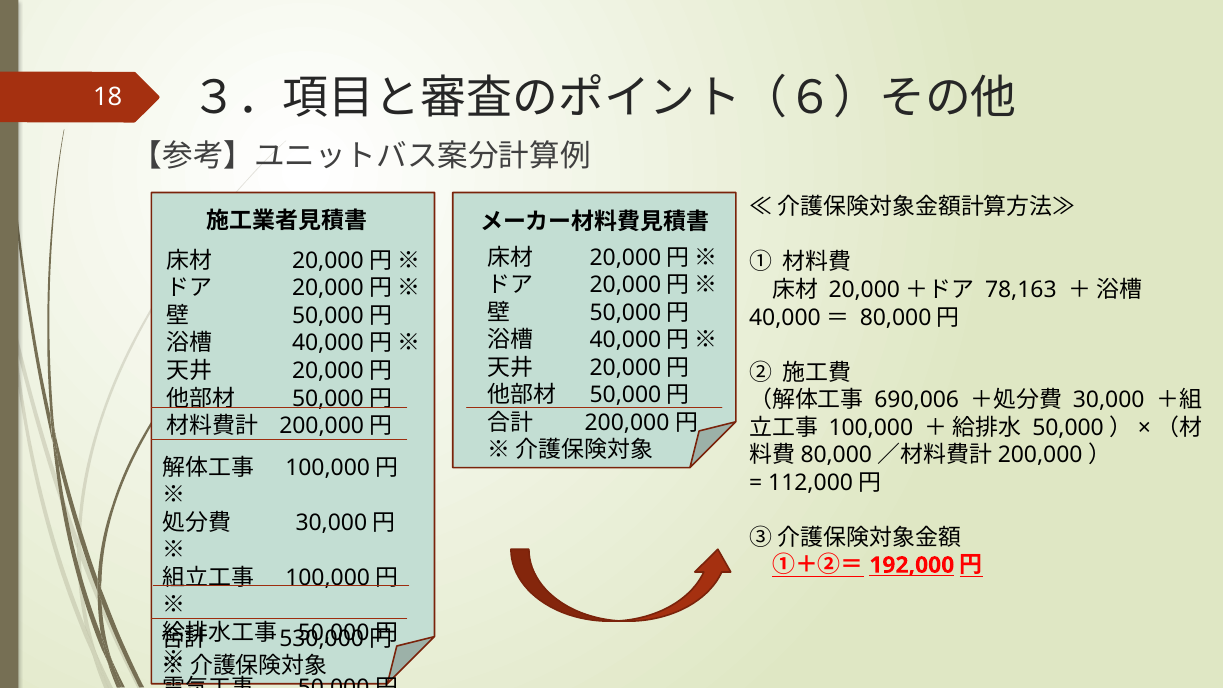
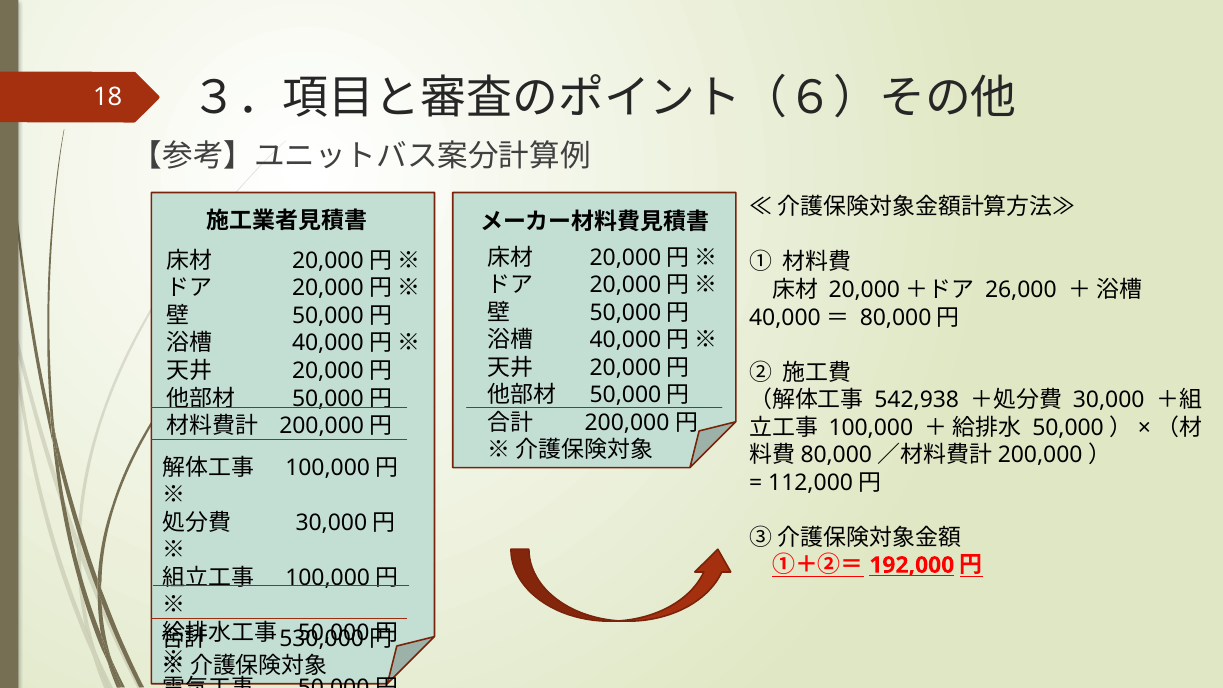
78,163: 78,163 -> 26,000
690,006: 690,006 -> 542,938
